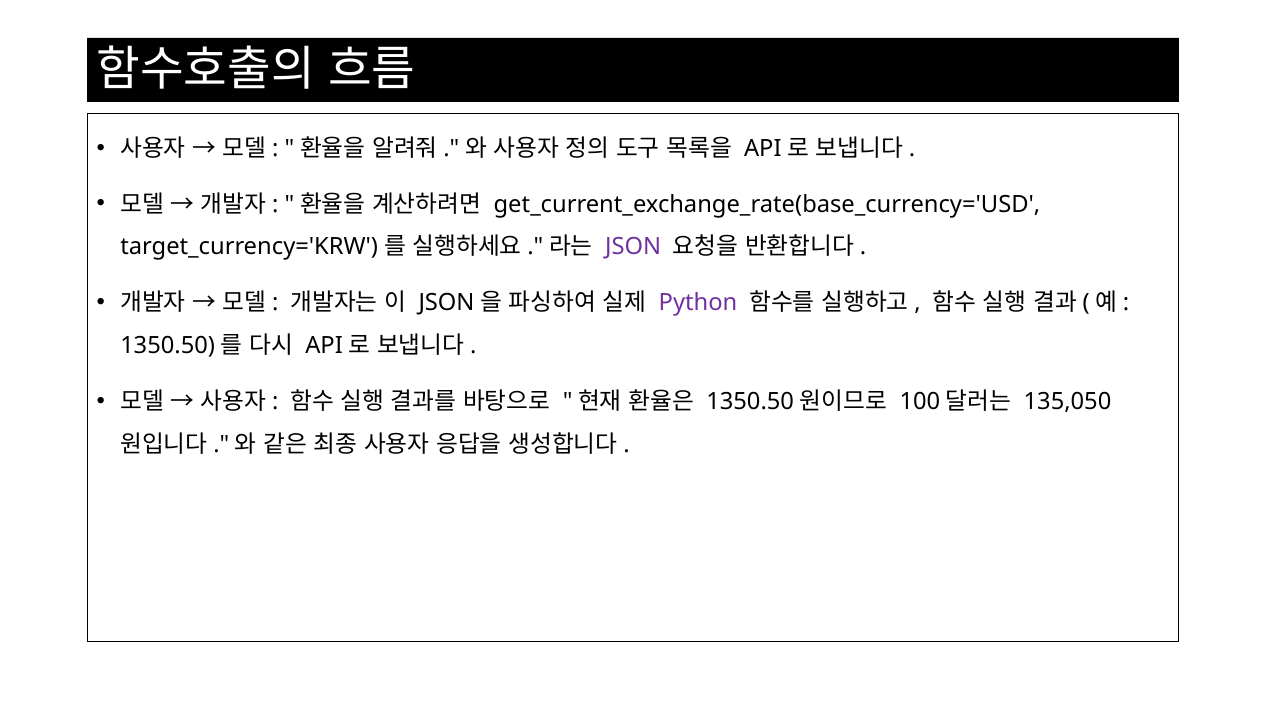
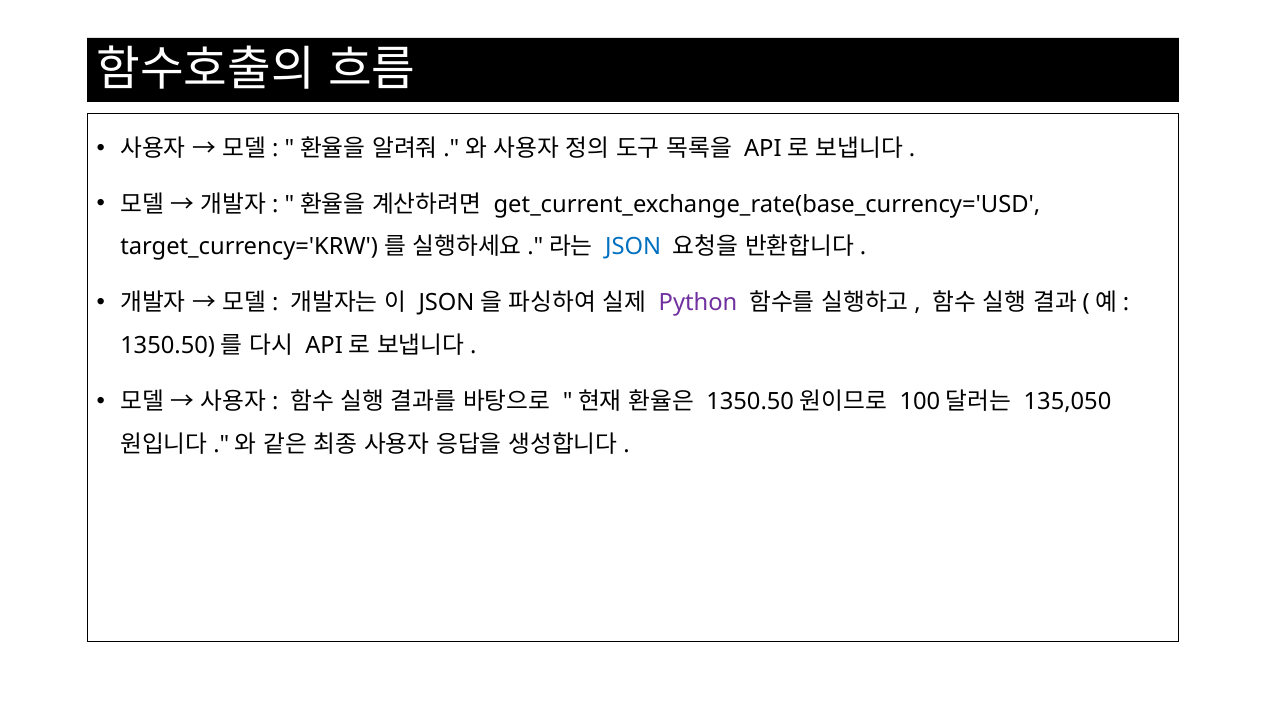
JSON colour: purple -> blue
